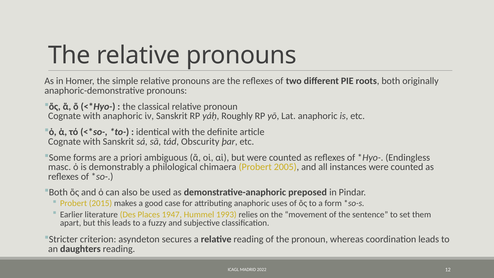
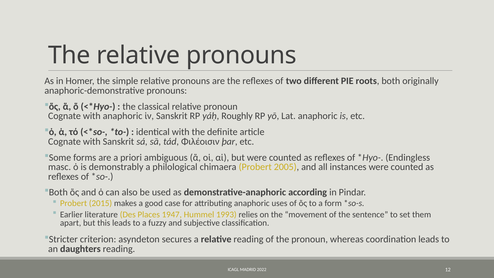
Obscurity: Obscurity -> Φιλέοισιν
preposed: preposed -> according
